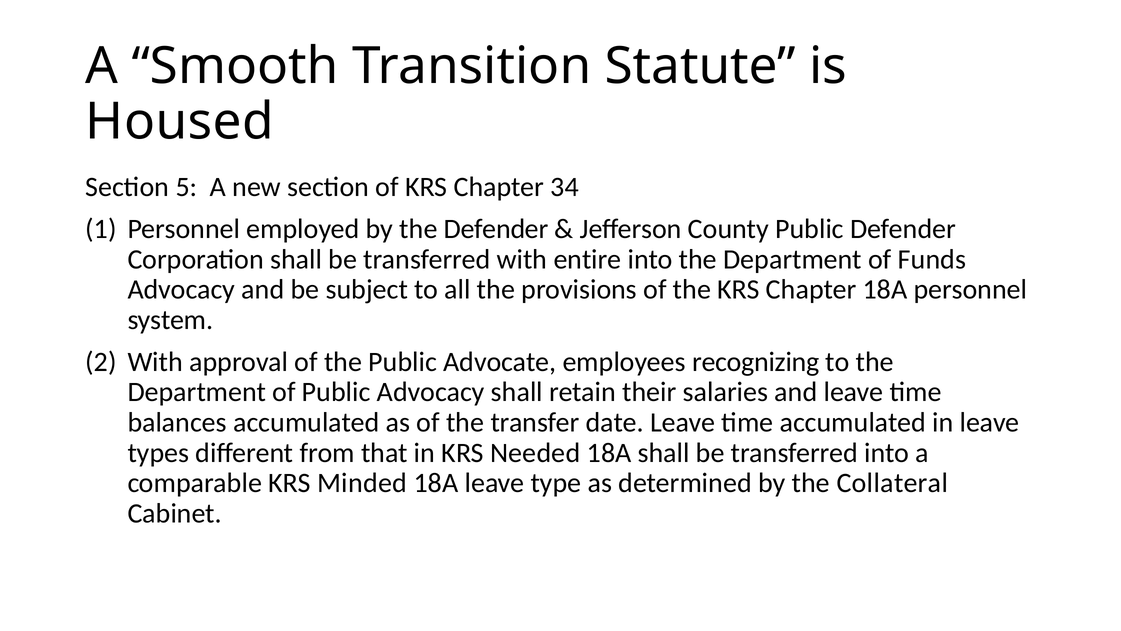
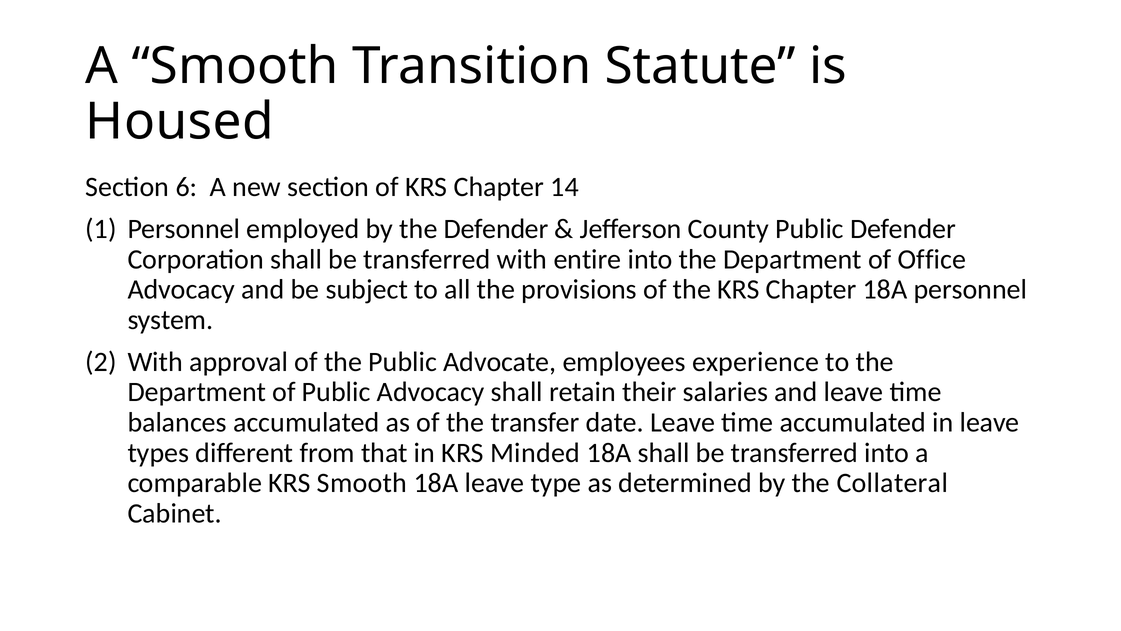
5: 5 -> 6
34: 34 -> 14
Funds: Funds -> Office
recognizing: recognizing -> experience
Needed: Needed -> Minded
KRS Minded: Minded -> Smooth
